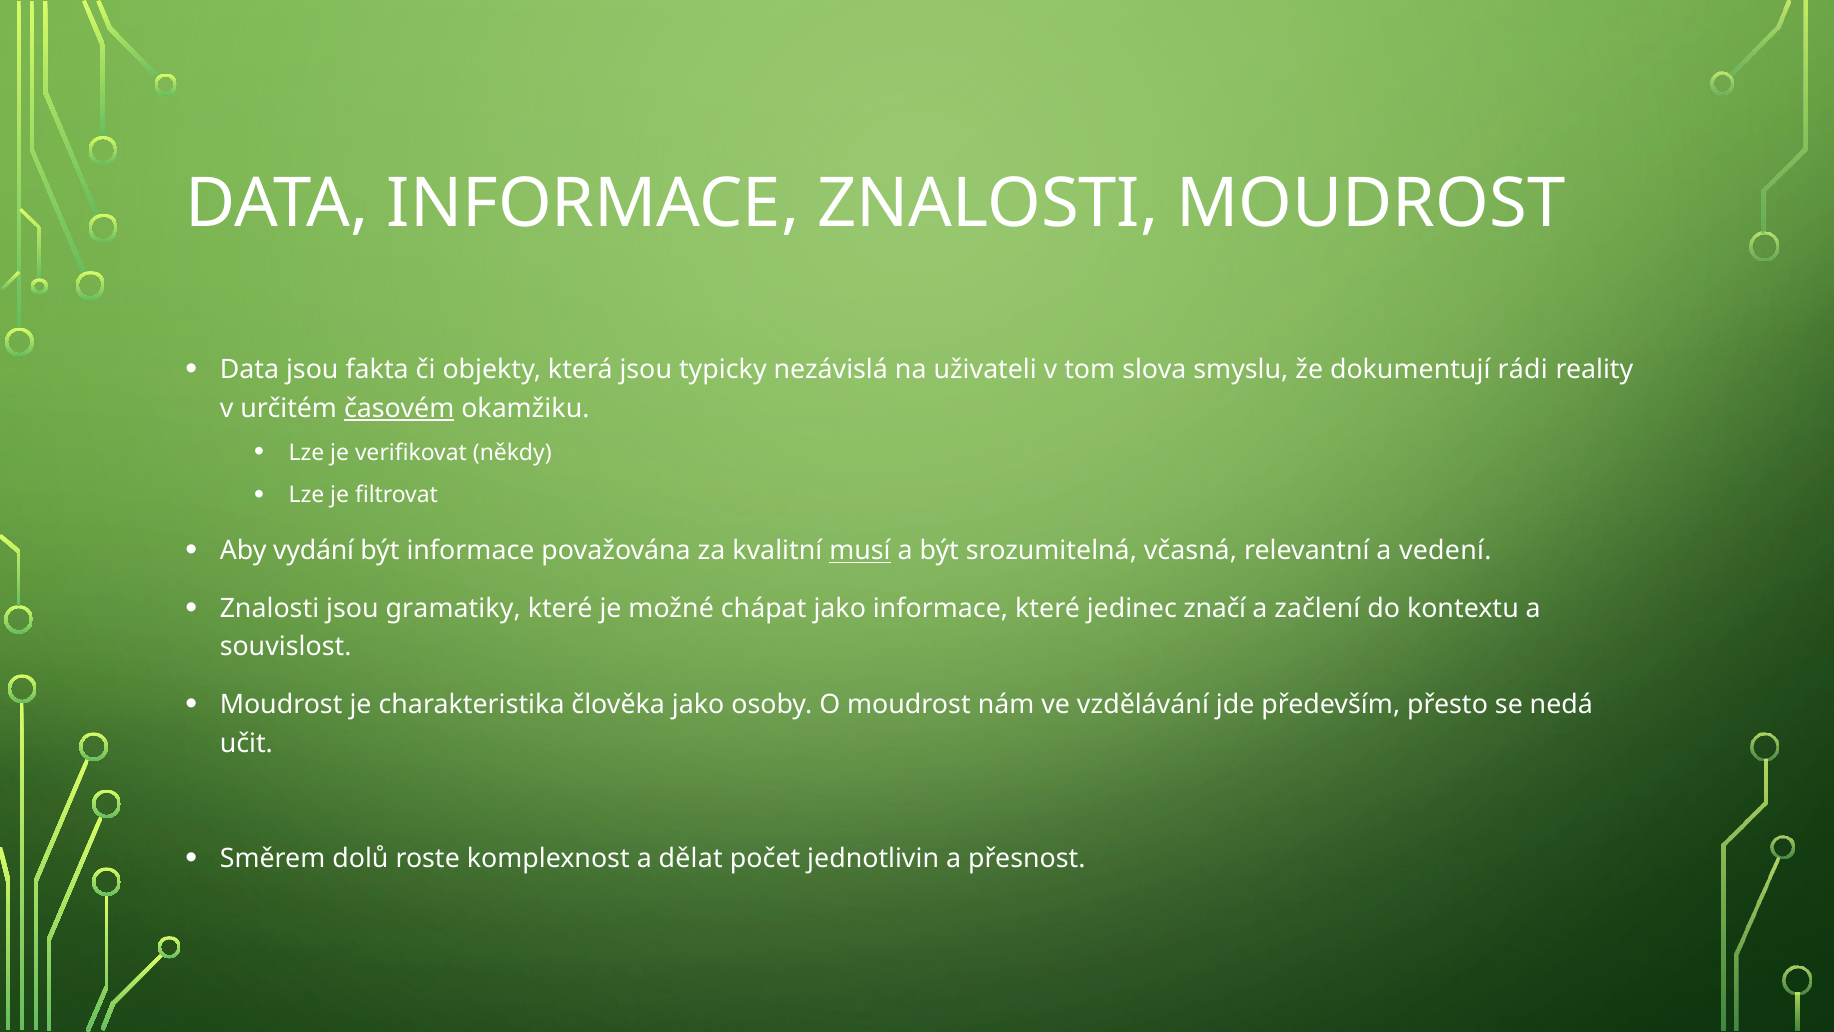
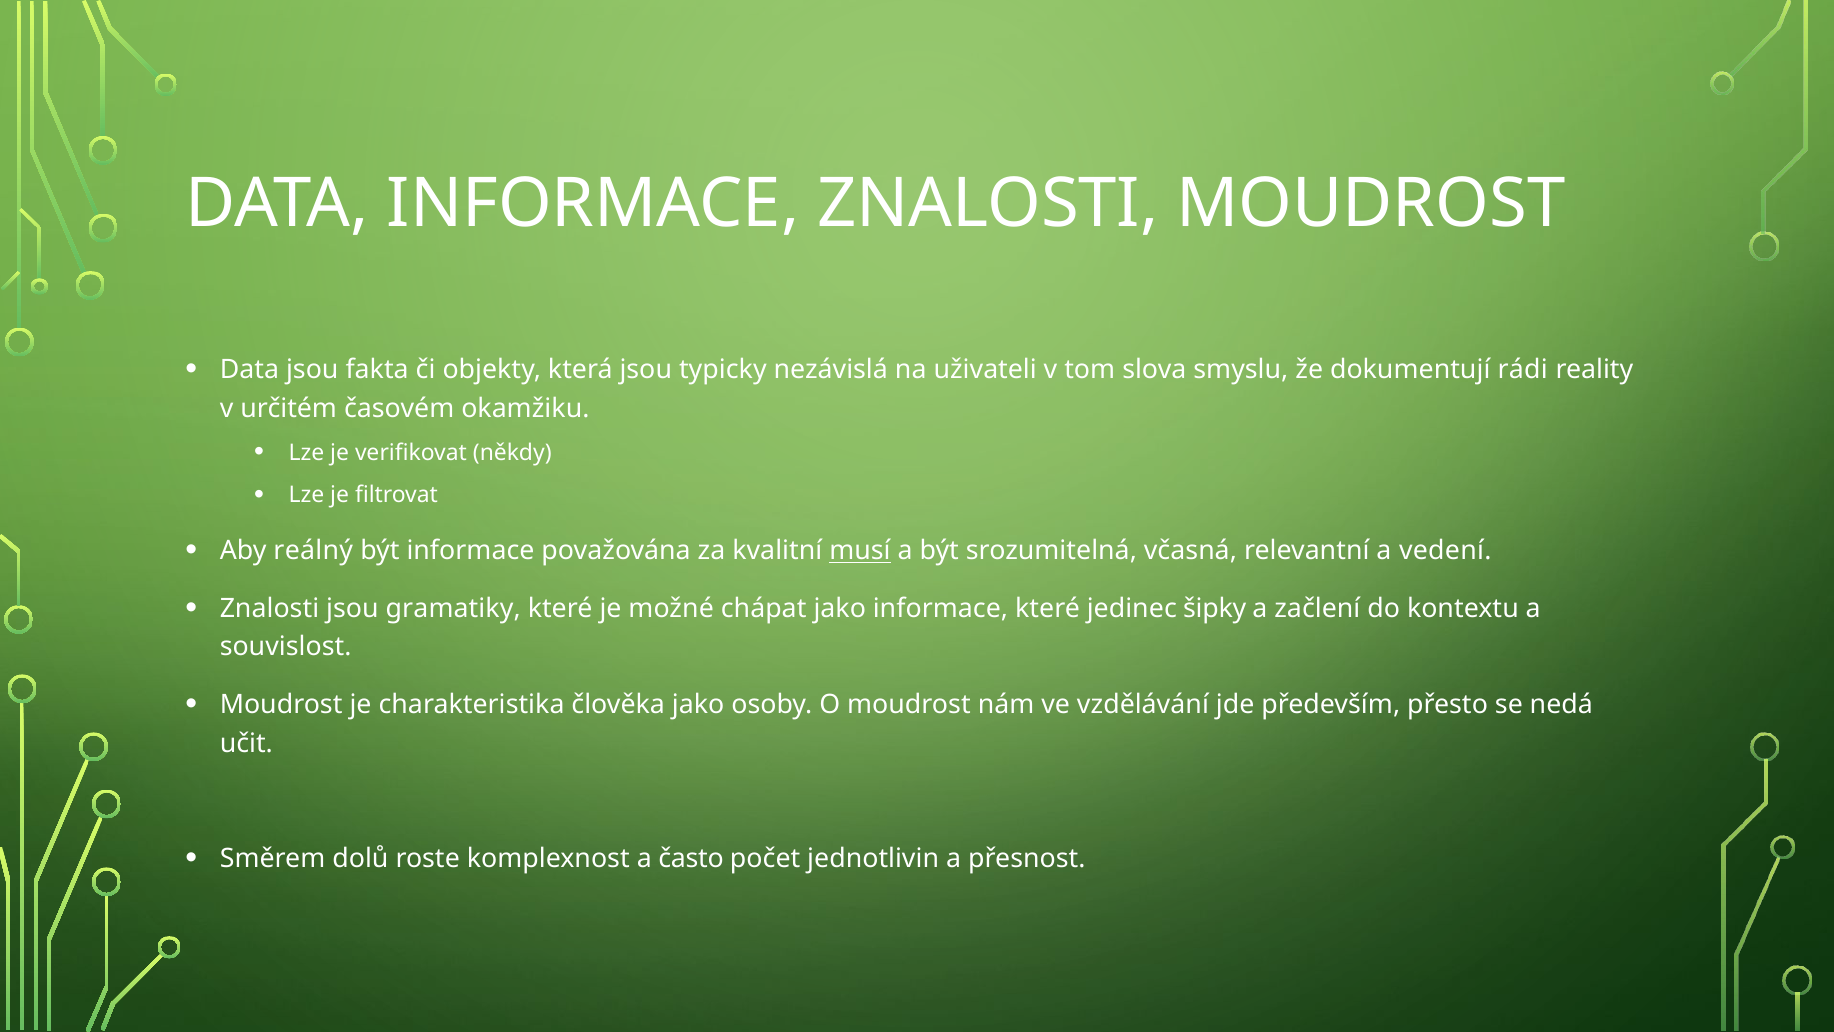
časovém underline: present -> none
vydání: vydání -> reálný
značí: značí -> šipky
dělat: dělat -> často
